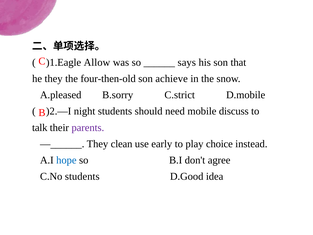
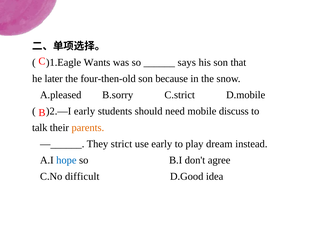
Allow: Allow -> Wants
he they: they -> later
achieve: achieve -> because
)2.—I night: night -> early
parents colour: purple -> orange
clean: clean -> strict
choice: choice -> dream
C.No students: students -> difficult
